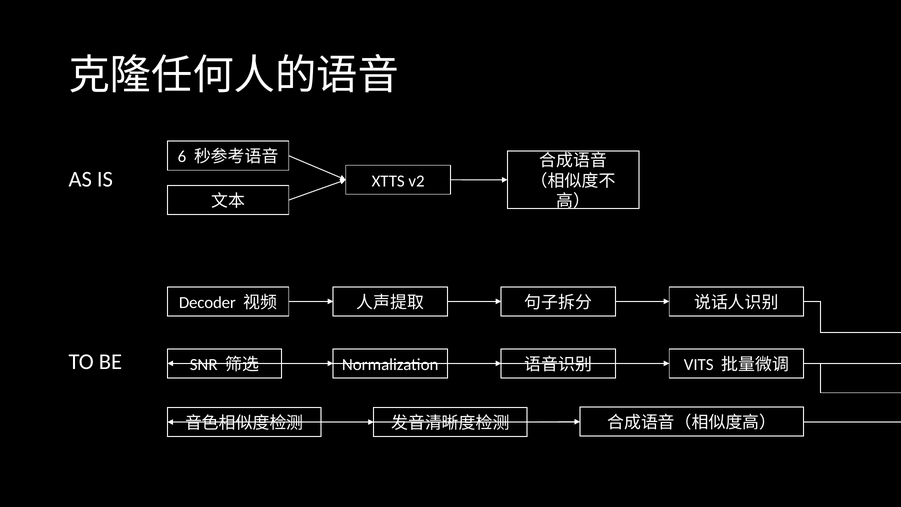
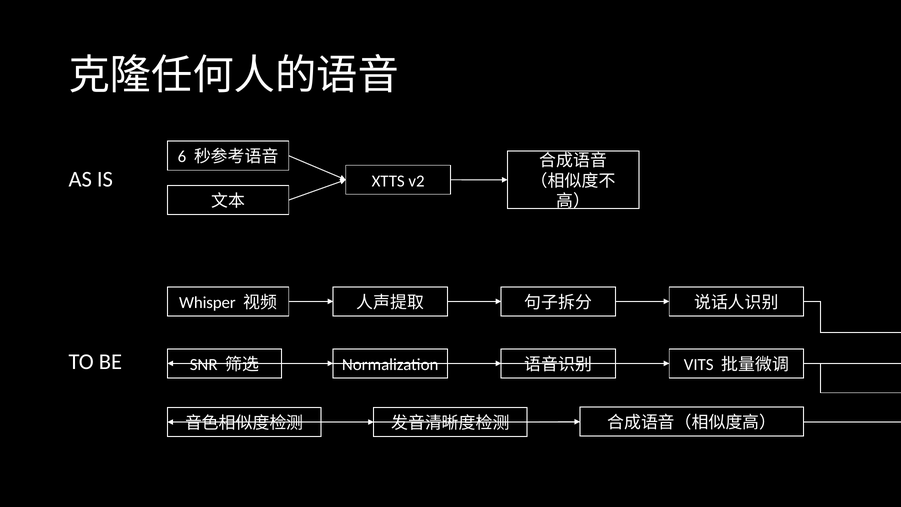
Decoder: Decoder -> Whisper
